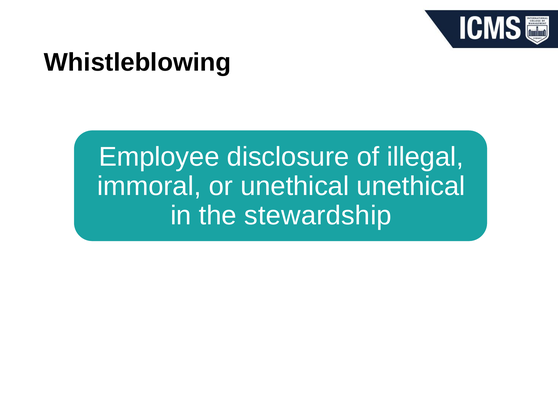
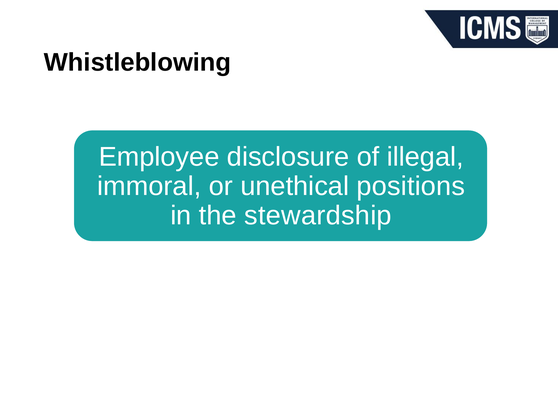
unethical unethical: unethical -> positions
